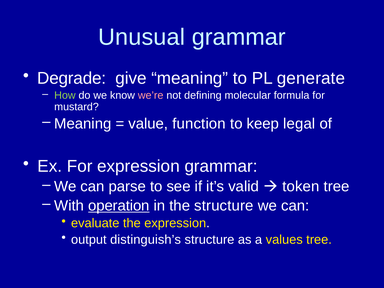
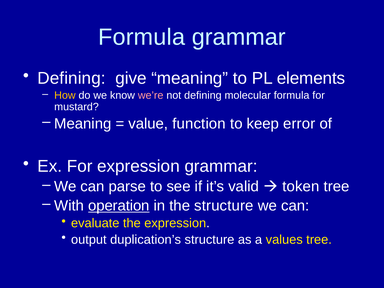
Unusual at (142, 37): Unusual -> Formula
Degrade at (72, 78): Degrade -> Defining
generate: generate -> elements
How colour: light green -> yellow
legal: legal -> error
distinguish’s: distinguish’s -> duplication’s
